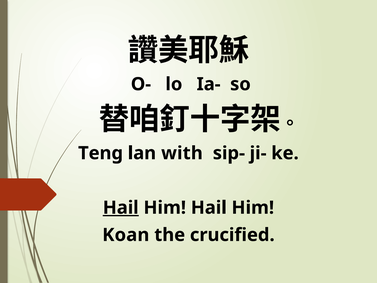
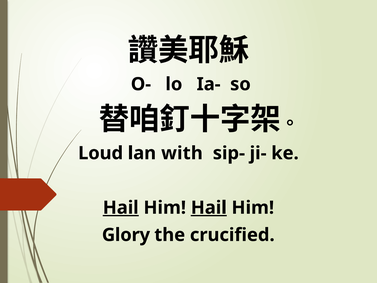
Teng: Teng -> Loud
Hail at (209, 208) underline: none -> present
Koan: Koan -> Glory
